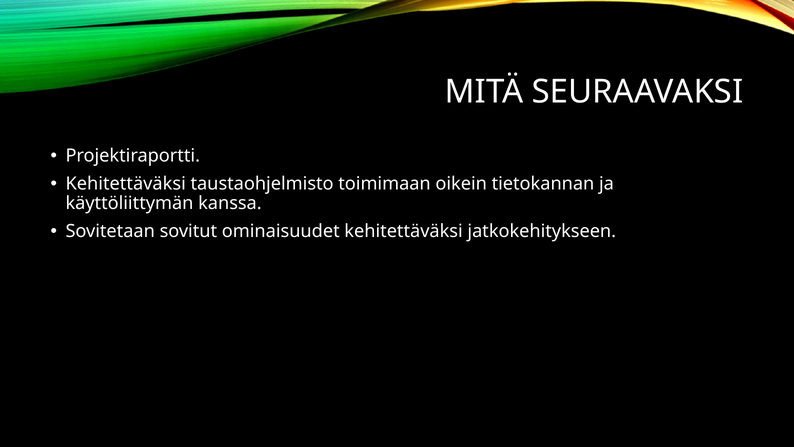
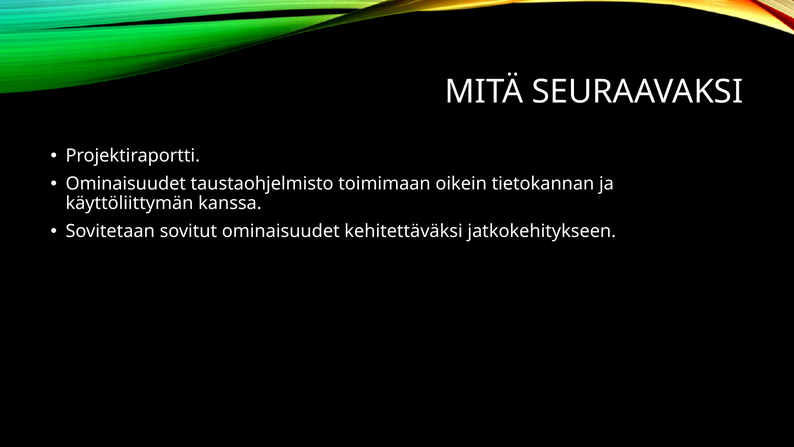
Kehitettäväksi at (126, 184): Kehitettäväksi -> Ominaisuudet
